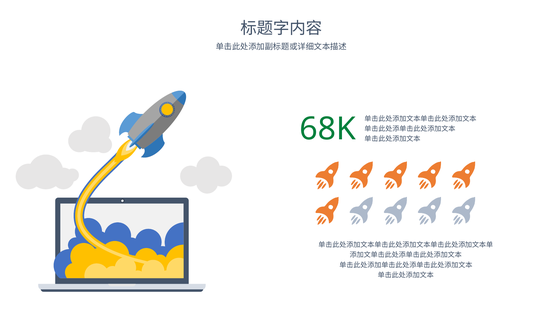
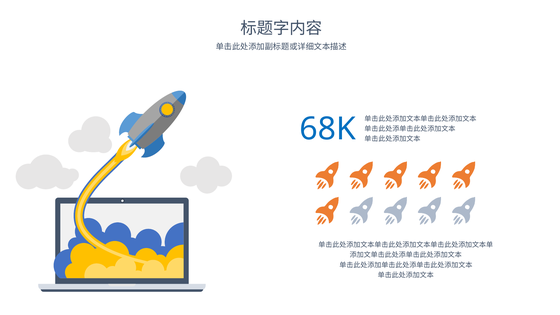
68K colour: green -> blue
